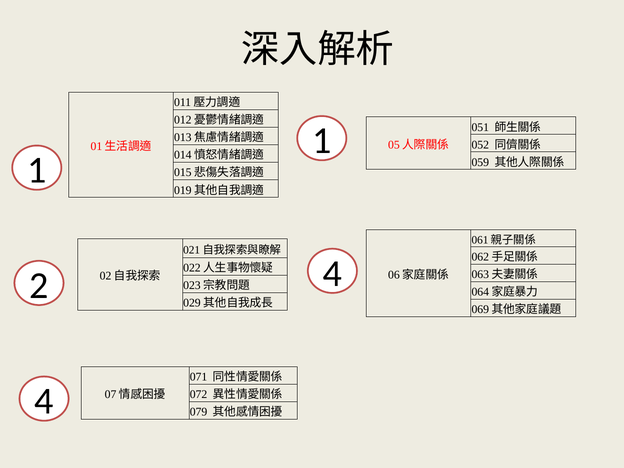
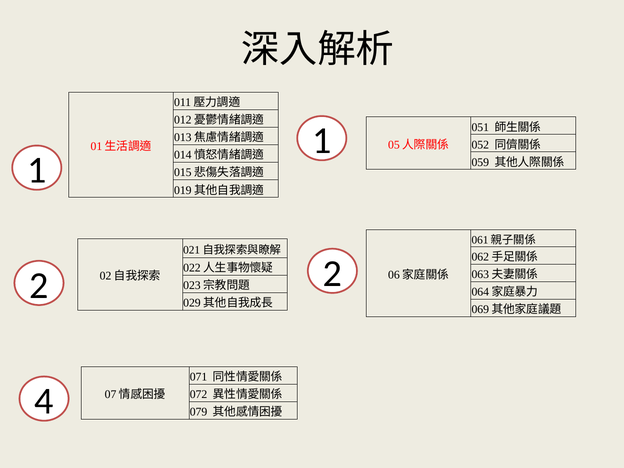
2 4: 4 -> 2
